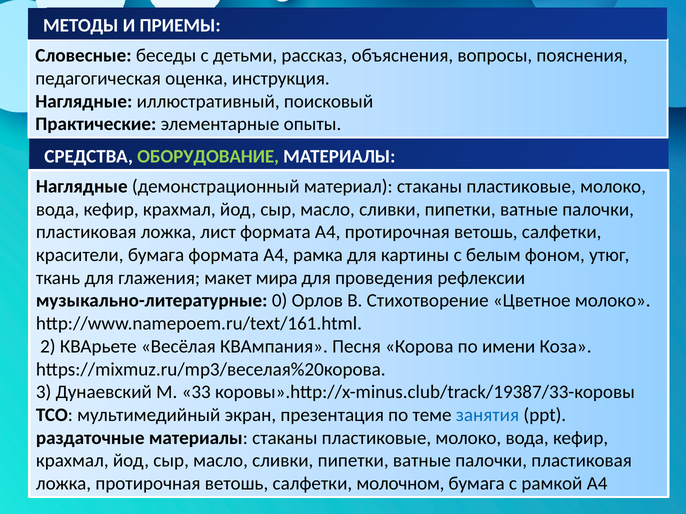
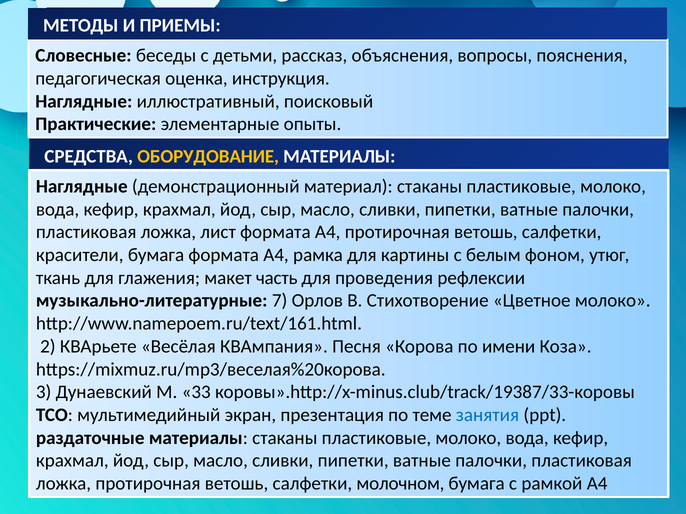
ОБОРУДОВАНИЕ colour: light green -> yellow
мира: мира -> часть
0: 0 -> 7
